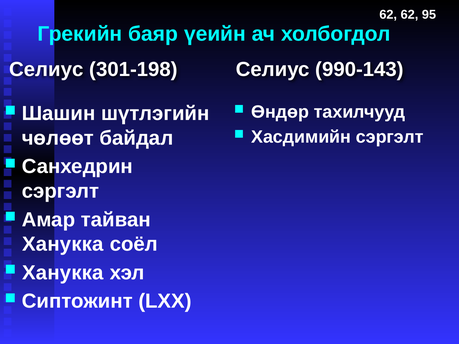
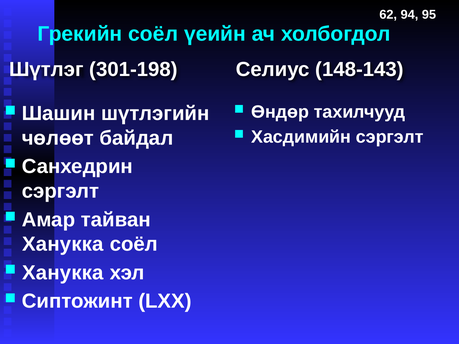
62 62: 62 -> 94
Грекийн баяр: баяр -> соёл
Селиус at (46, 69): Селиус -> Шүтлэг
990-143: 990-143 -> 148-143
